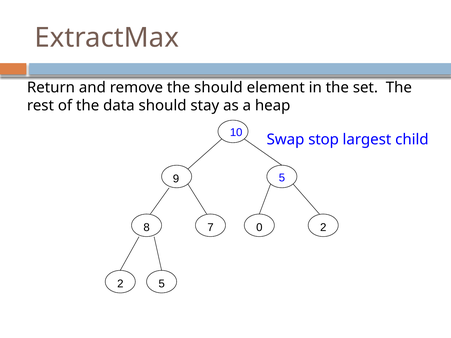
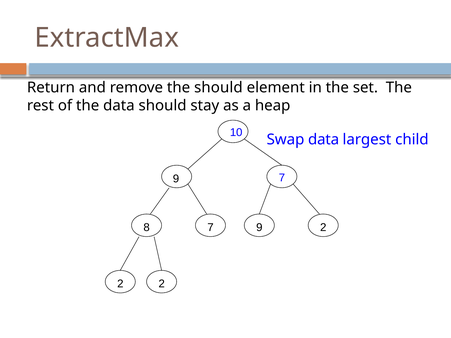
Swap stop: stop -> data
9 5: 5 -> 7
7 0: 0 -> 9
2 5: 5 -> 2
